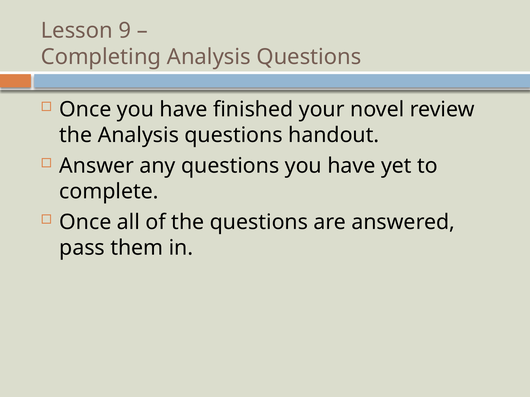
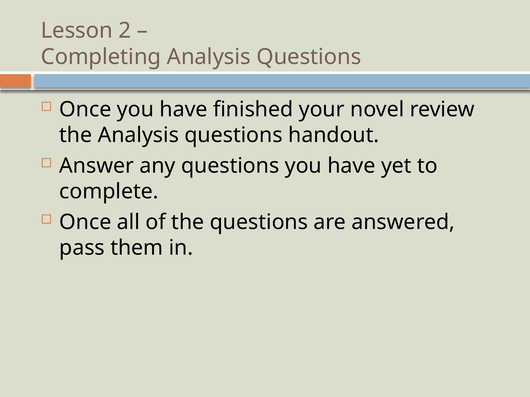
9: 9 -> 2
